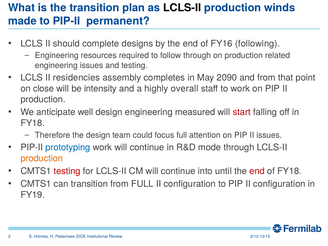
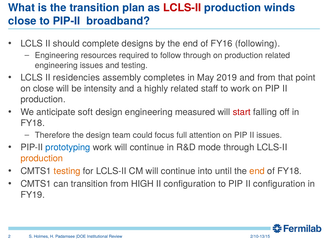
LCLS-II at (182, 8) colour: black -> red
made at (22, 21): made -> close
permanent: permanent -> broadband
2090: 2090 -> 2019
highly overall: overall -> related
well: well -> soft
testing at (67, 171) colour: red -> orange
end at (257, 171) colour: red -> orange
from FULL: FULL -> HIGH
